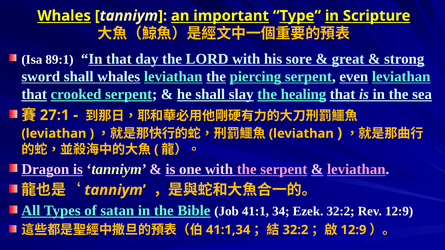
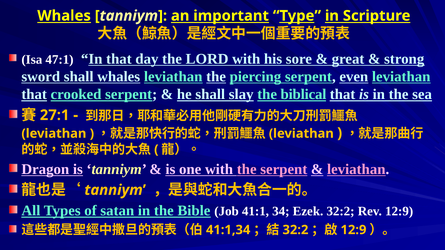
89:1: 89:1 -> 47:1
healing: healing -> biblical
